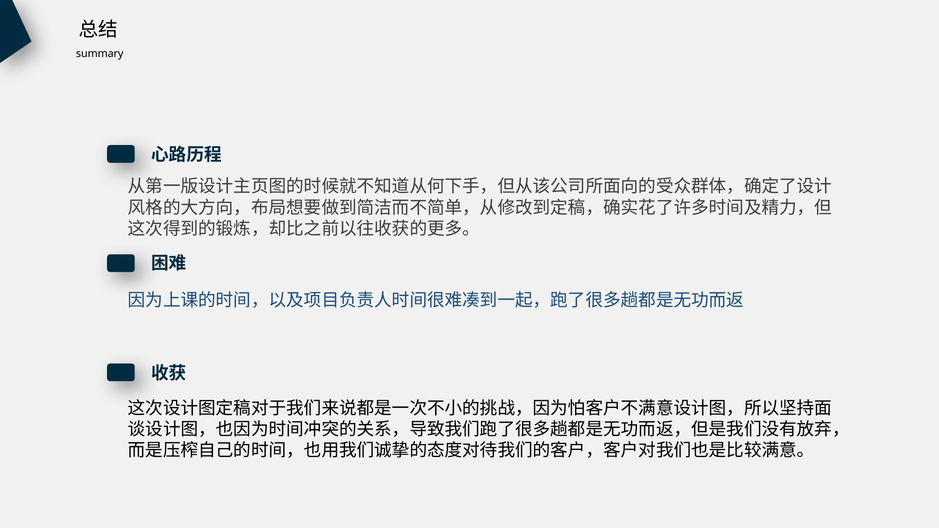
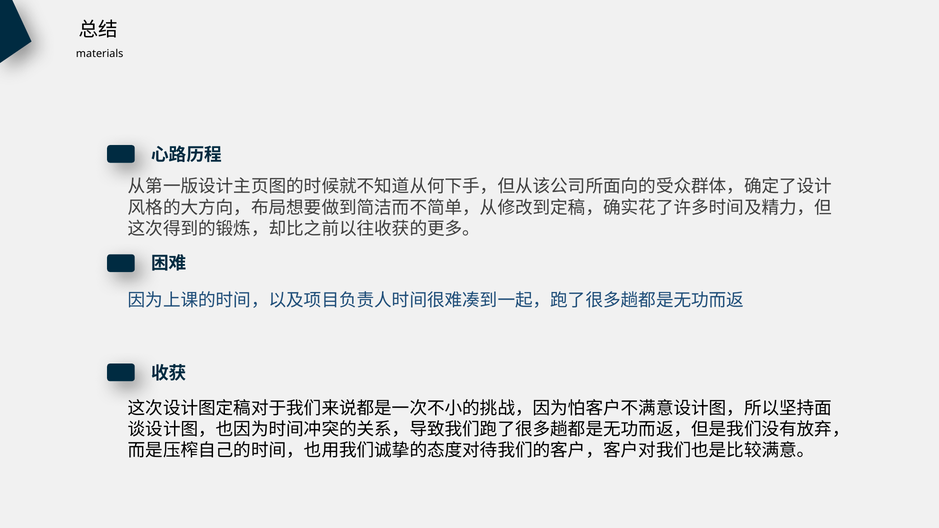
summary: summary -> materials
